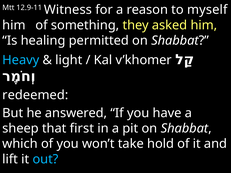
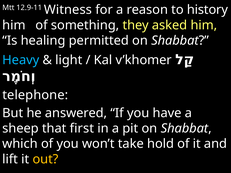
myself: myself -> history
redeemed: redeemed -> telephone
out colour: light blue -> yellow
